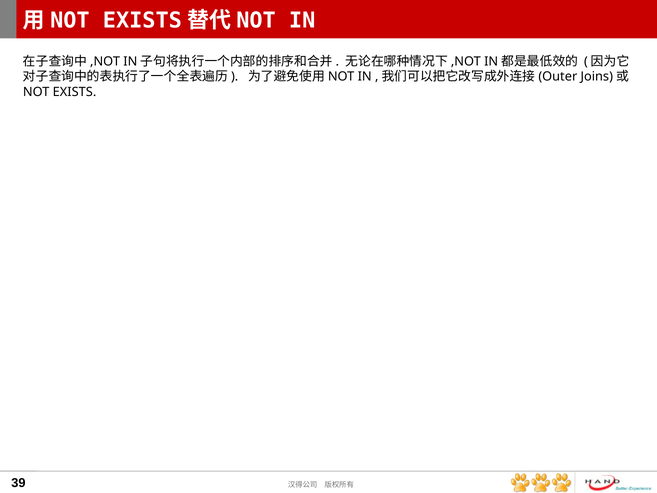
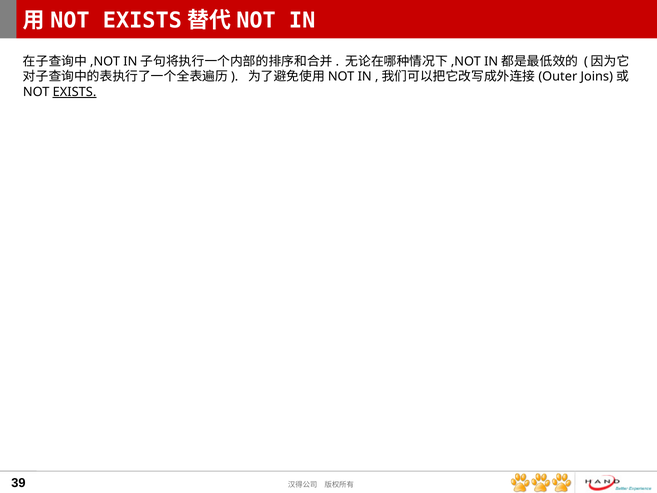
EXISTS underline: none -> present
